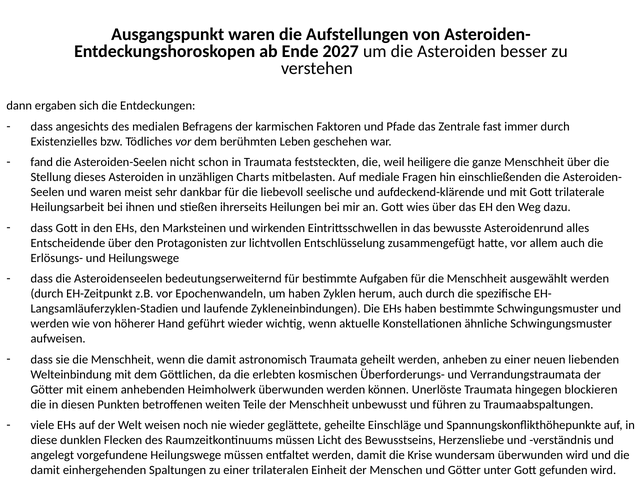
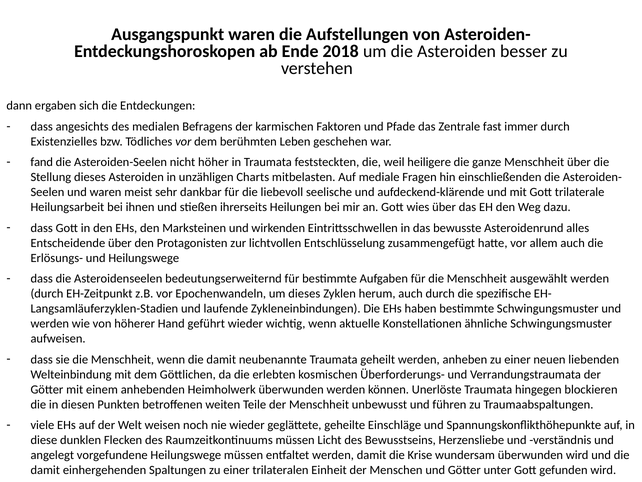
2027: 2027 -> 2018
schon: schon -> höher
um haben: haben -> dieses
astronomisch: astronomisch -> neubenannte
